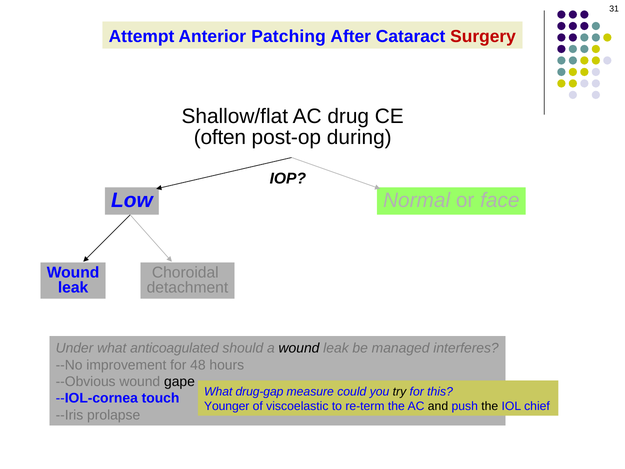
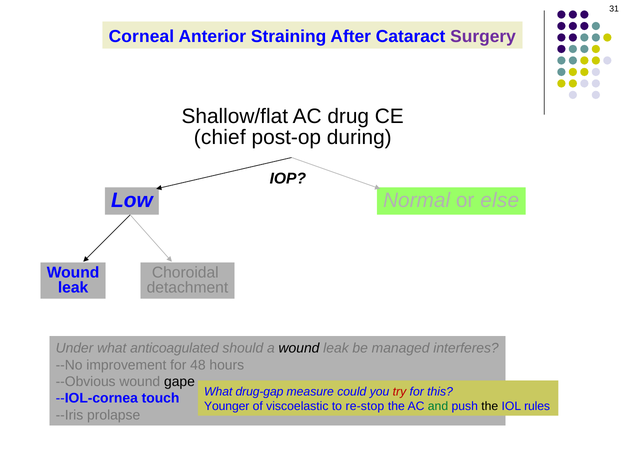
Attempt: Attempt -> Corneal
Patching: Patching -> Straining
Surgery colour: red -> purple
often: often -> chief
face: face -> else
try colour: black -> red
re-term: re-term -> re-stop
and colour: black -> green
chief: chief -> rules
